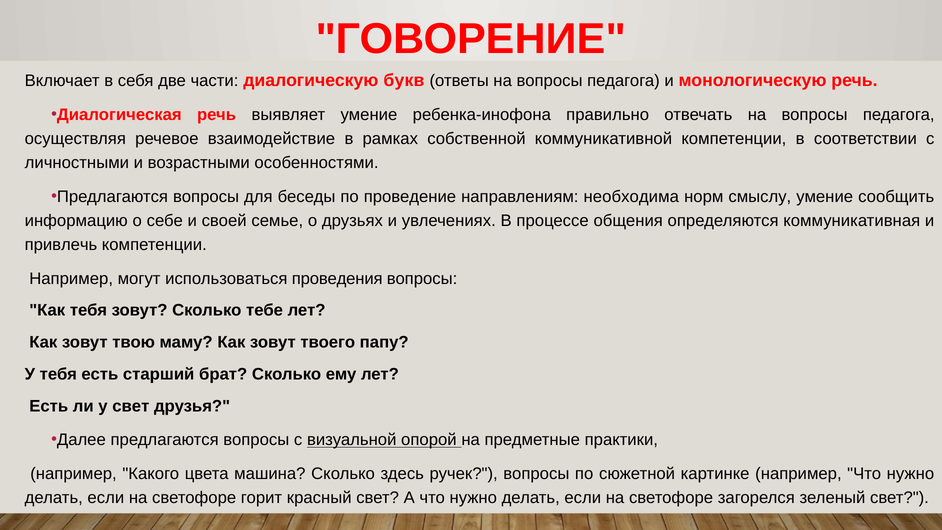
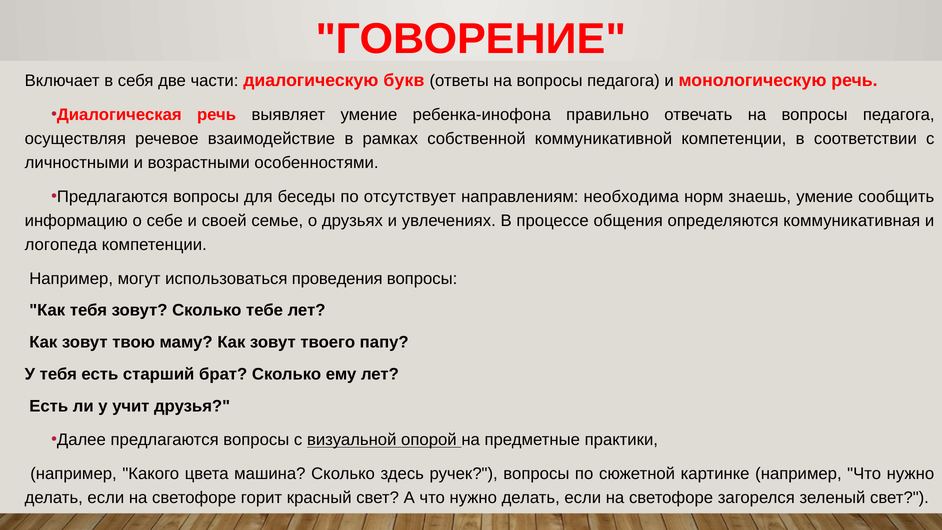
проведение: проведение -> отсутствует
смыслу: смыслу -> знаешь
привлечь: привлечь -> логопеда
у свет: свет -> учит
